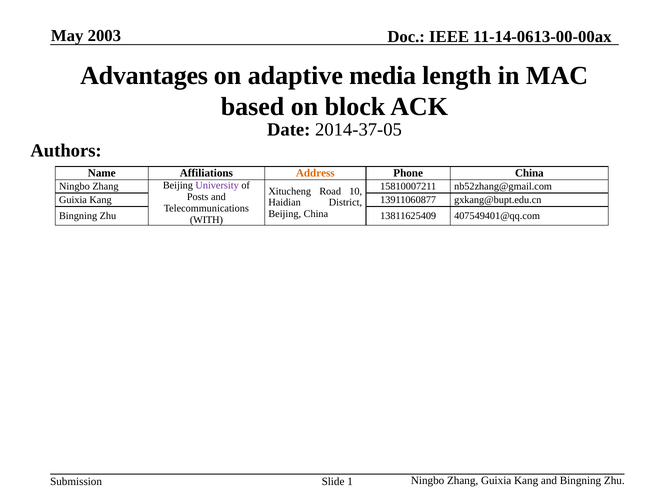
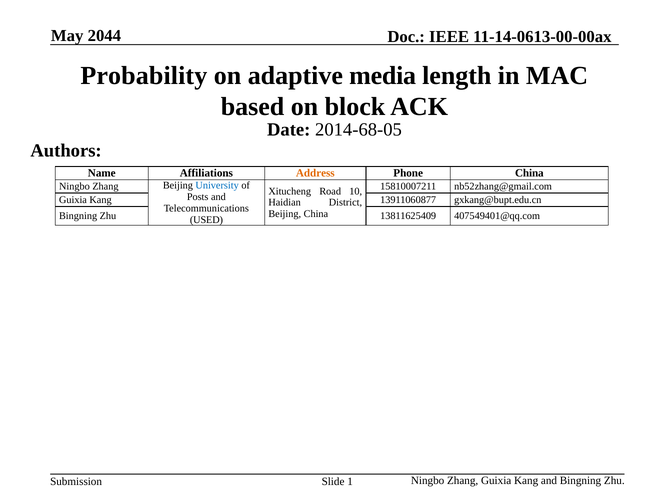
2003: 2003 -> 2044
Advantages: Advantages -> Probability
2014-37-05: 2014-37-05 -> 2014-68-05
University colour: purple -> blue
WITH: WITH -> USED
